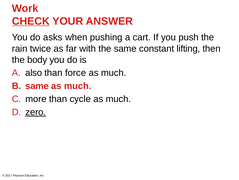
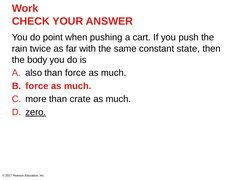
CHECK underline: present -> none
asks: asks -> point
lifting: lifting -> state
same at (37, 86): same -> force
cycle: cycle -> crate
